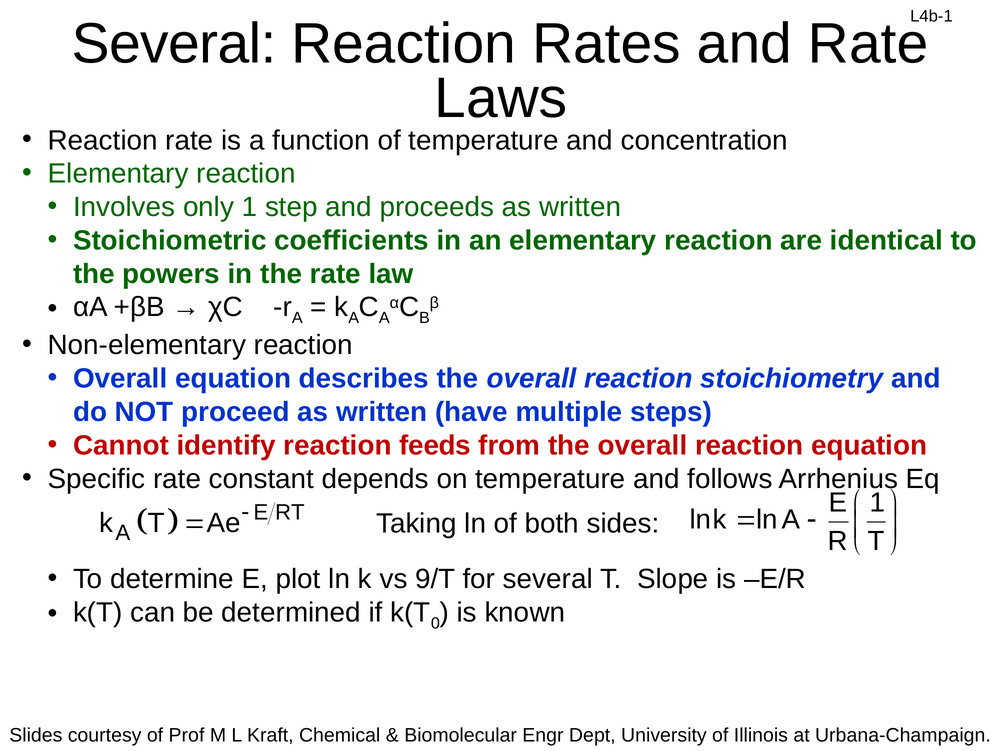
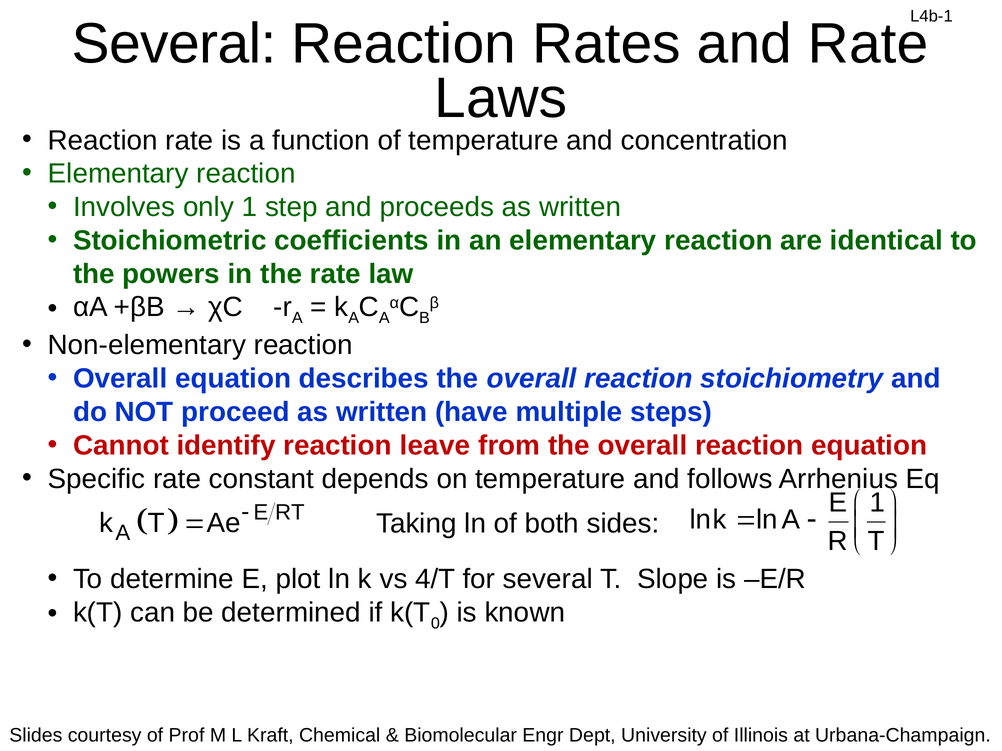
feeds: feeds -> leave
9/T: 9/T -> 4/T
